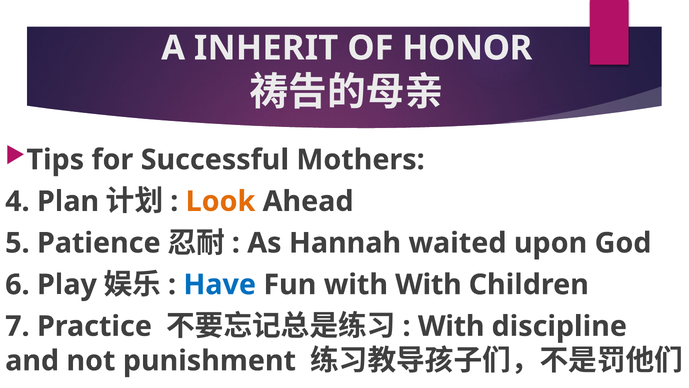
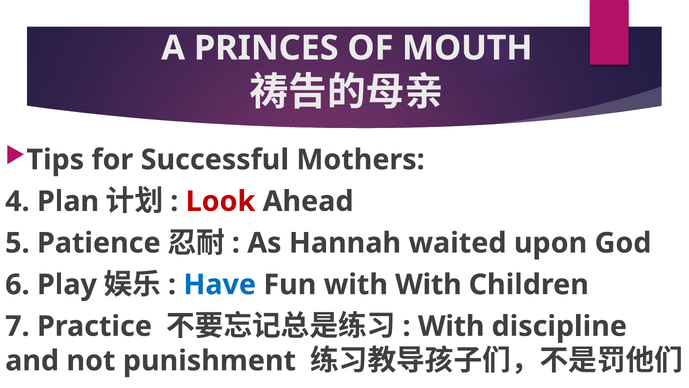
INHERIT: INHERIT -> PRINCES
HONOR: HONOR -> MOUTH
Look colour: orange -> red
